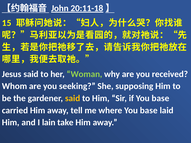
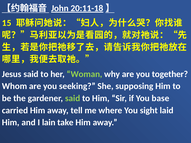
received: received -> together
said at (73, 98) colour: yellow -> light green
where You base: base -> sight
